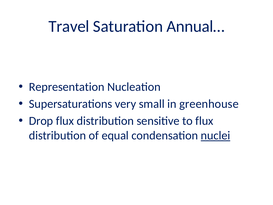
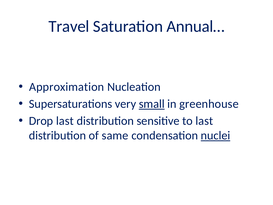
Representation: Representation -> Approximation
small underline: none -> present
Drop flux: flux -> last
to flux: flux -> last
equal: equal -> same
